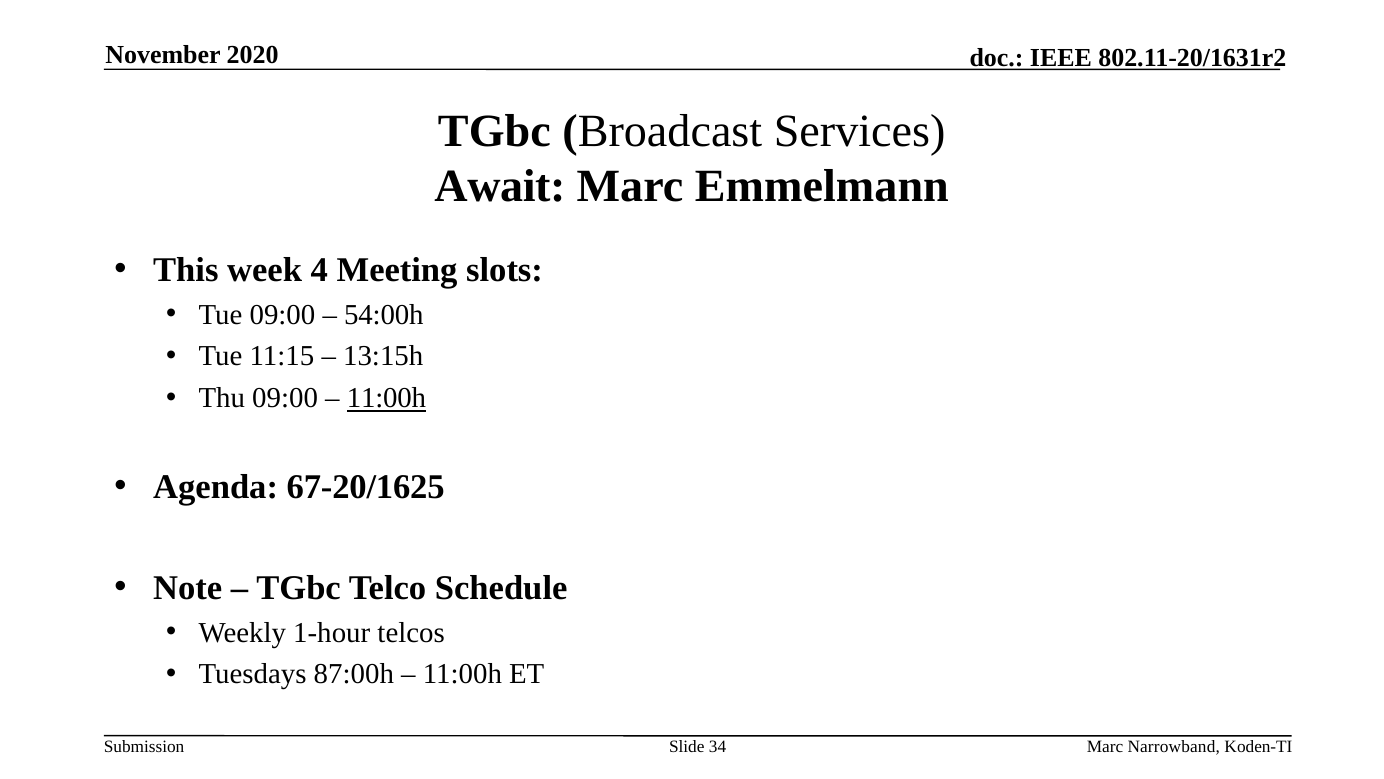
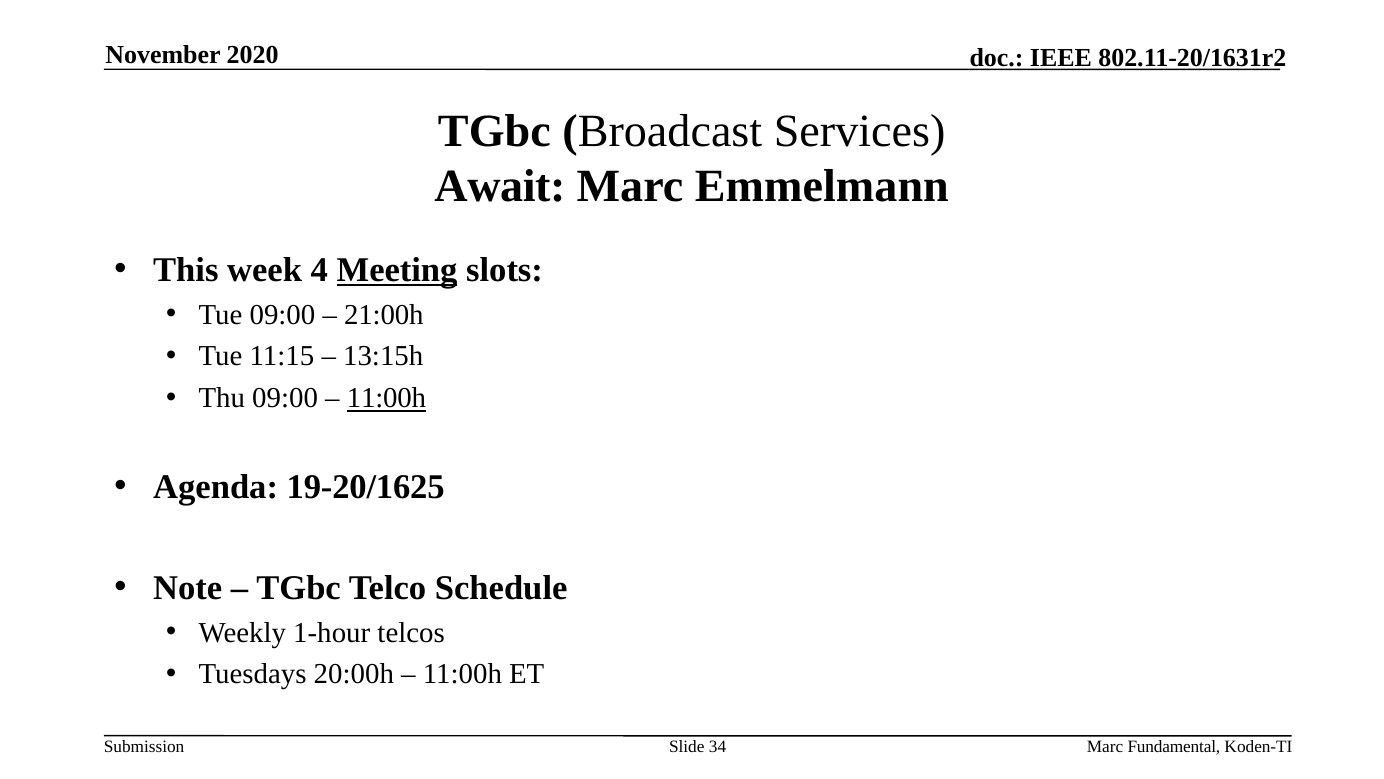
Meeting underline: none -> present
54:00h: 54:00h -> 21:00h
67-20/1625: 67-20/1625 -> 19-20/1625
87:00h: 87:00h -> 20:00h
Narrowband: Narrowband -> Fundamental
